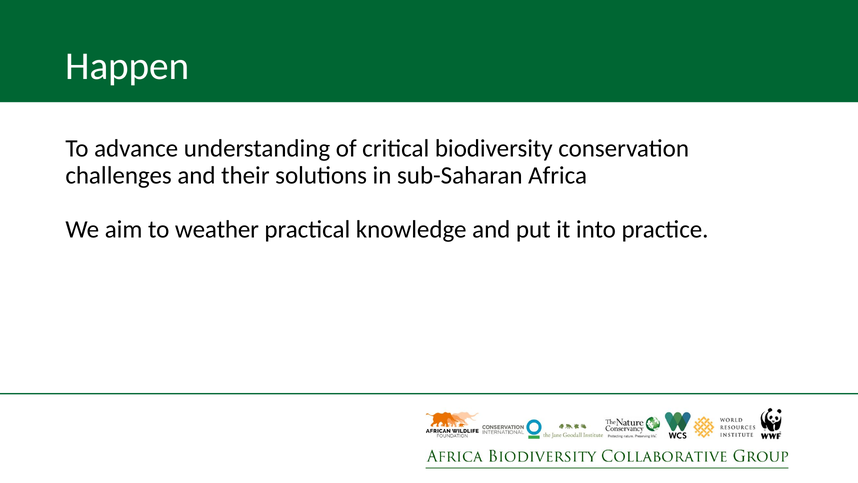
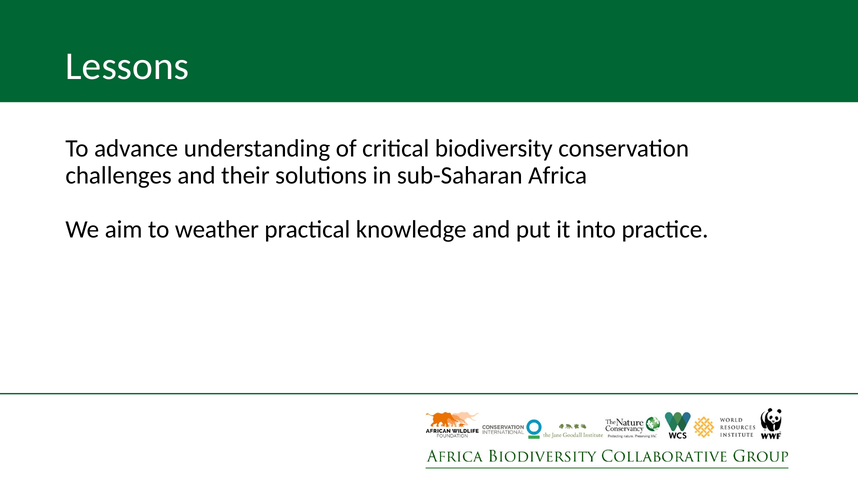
Happen: Happen -> Lessons
